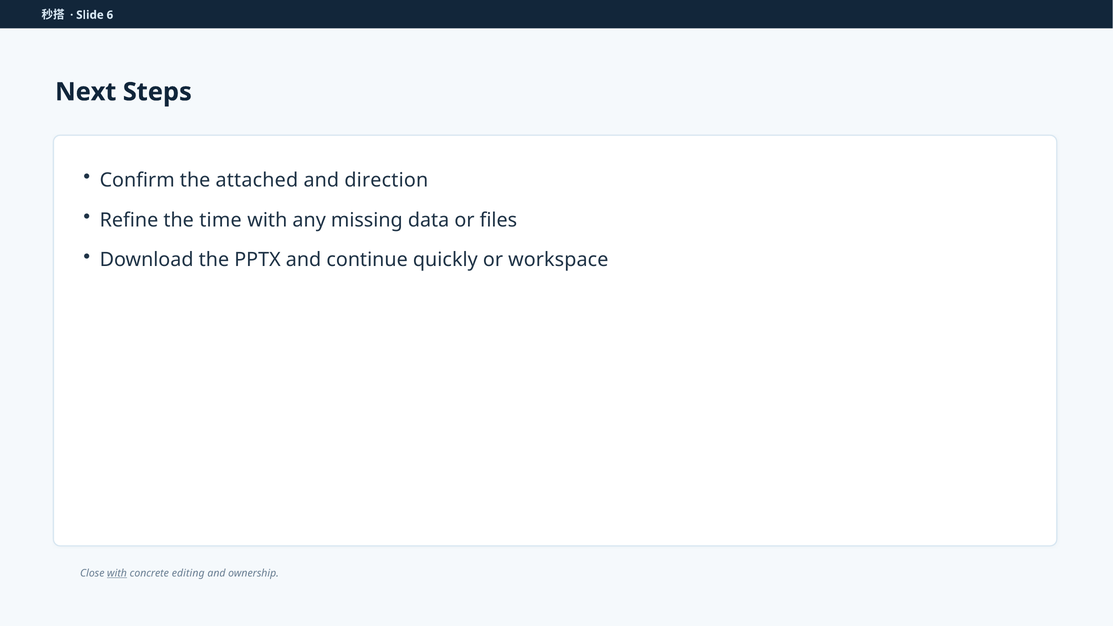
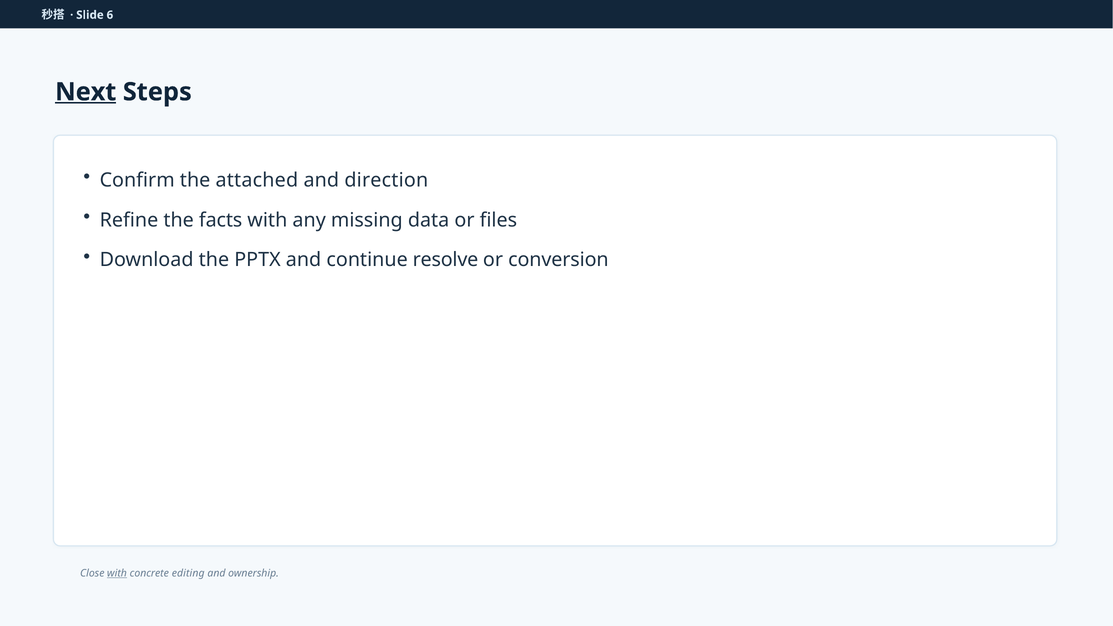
Next underline: none -> present
time: time -> facts
quickly: quickly -> resolve
workspace: workspace -> conversion
